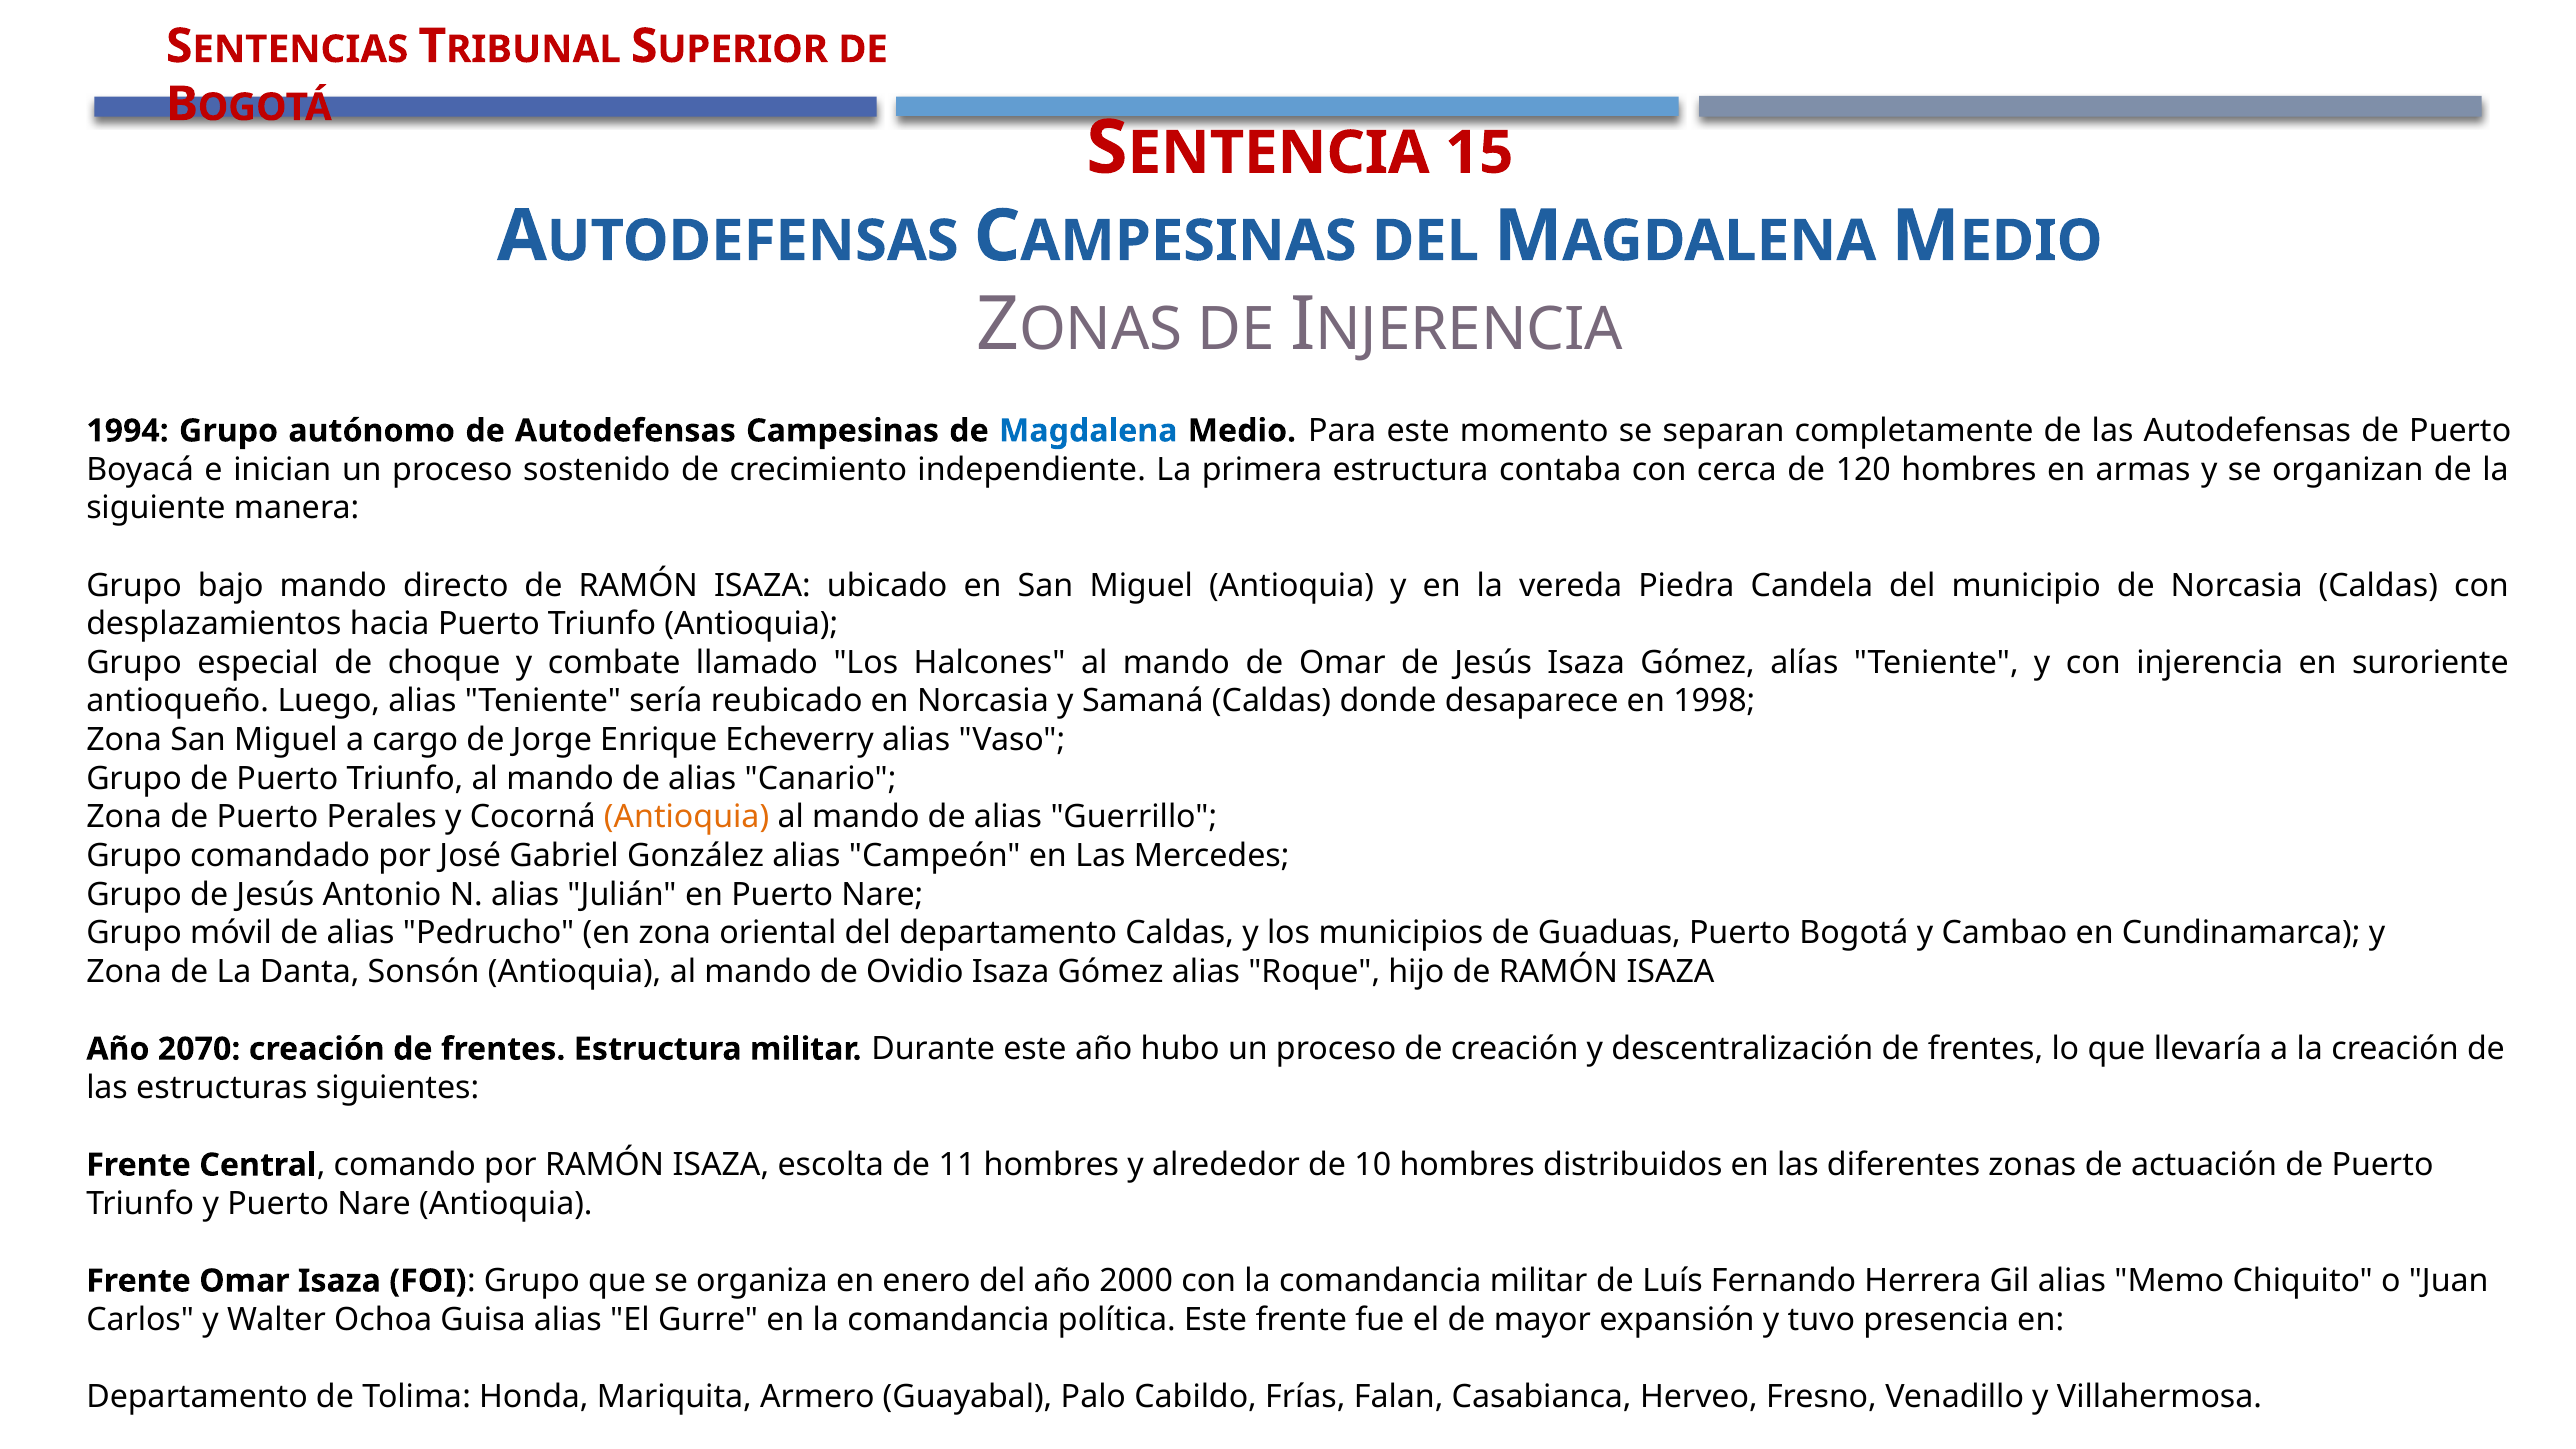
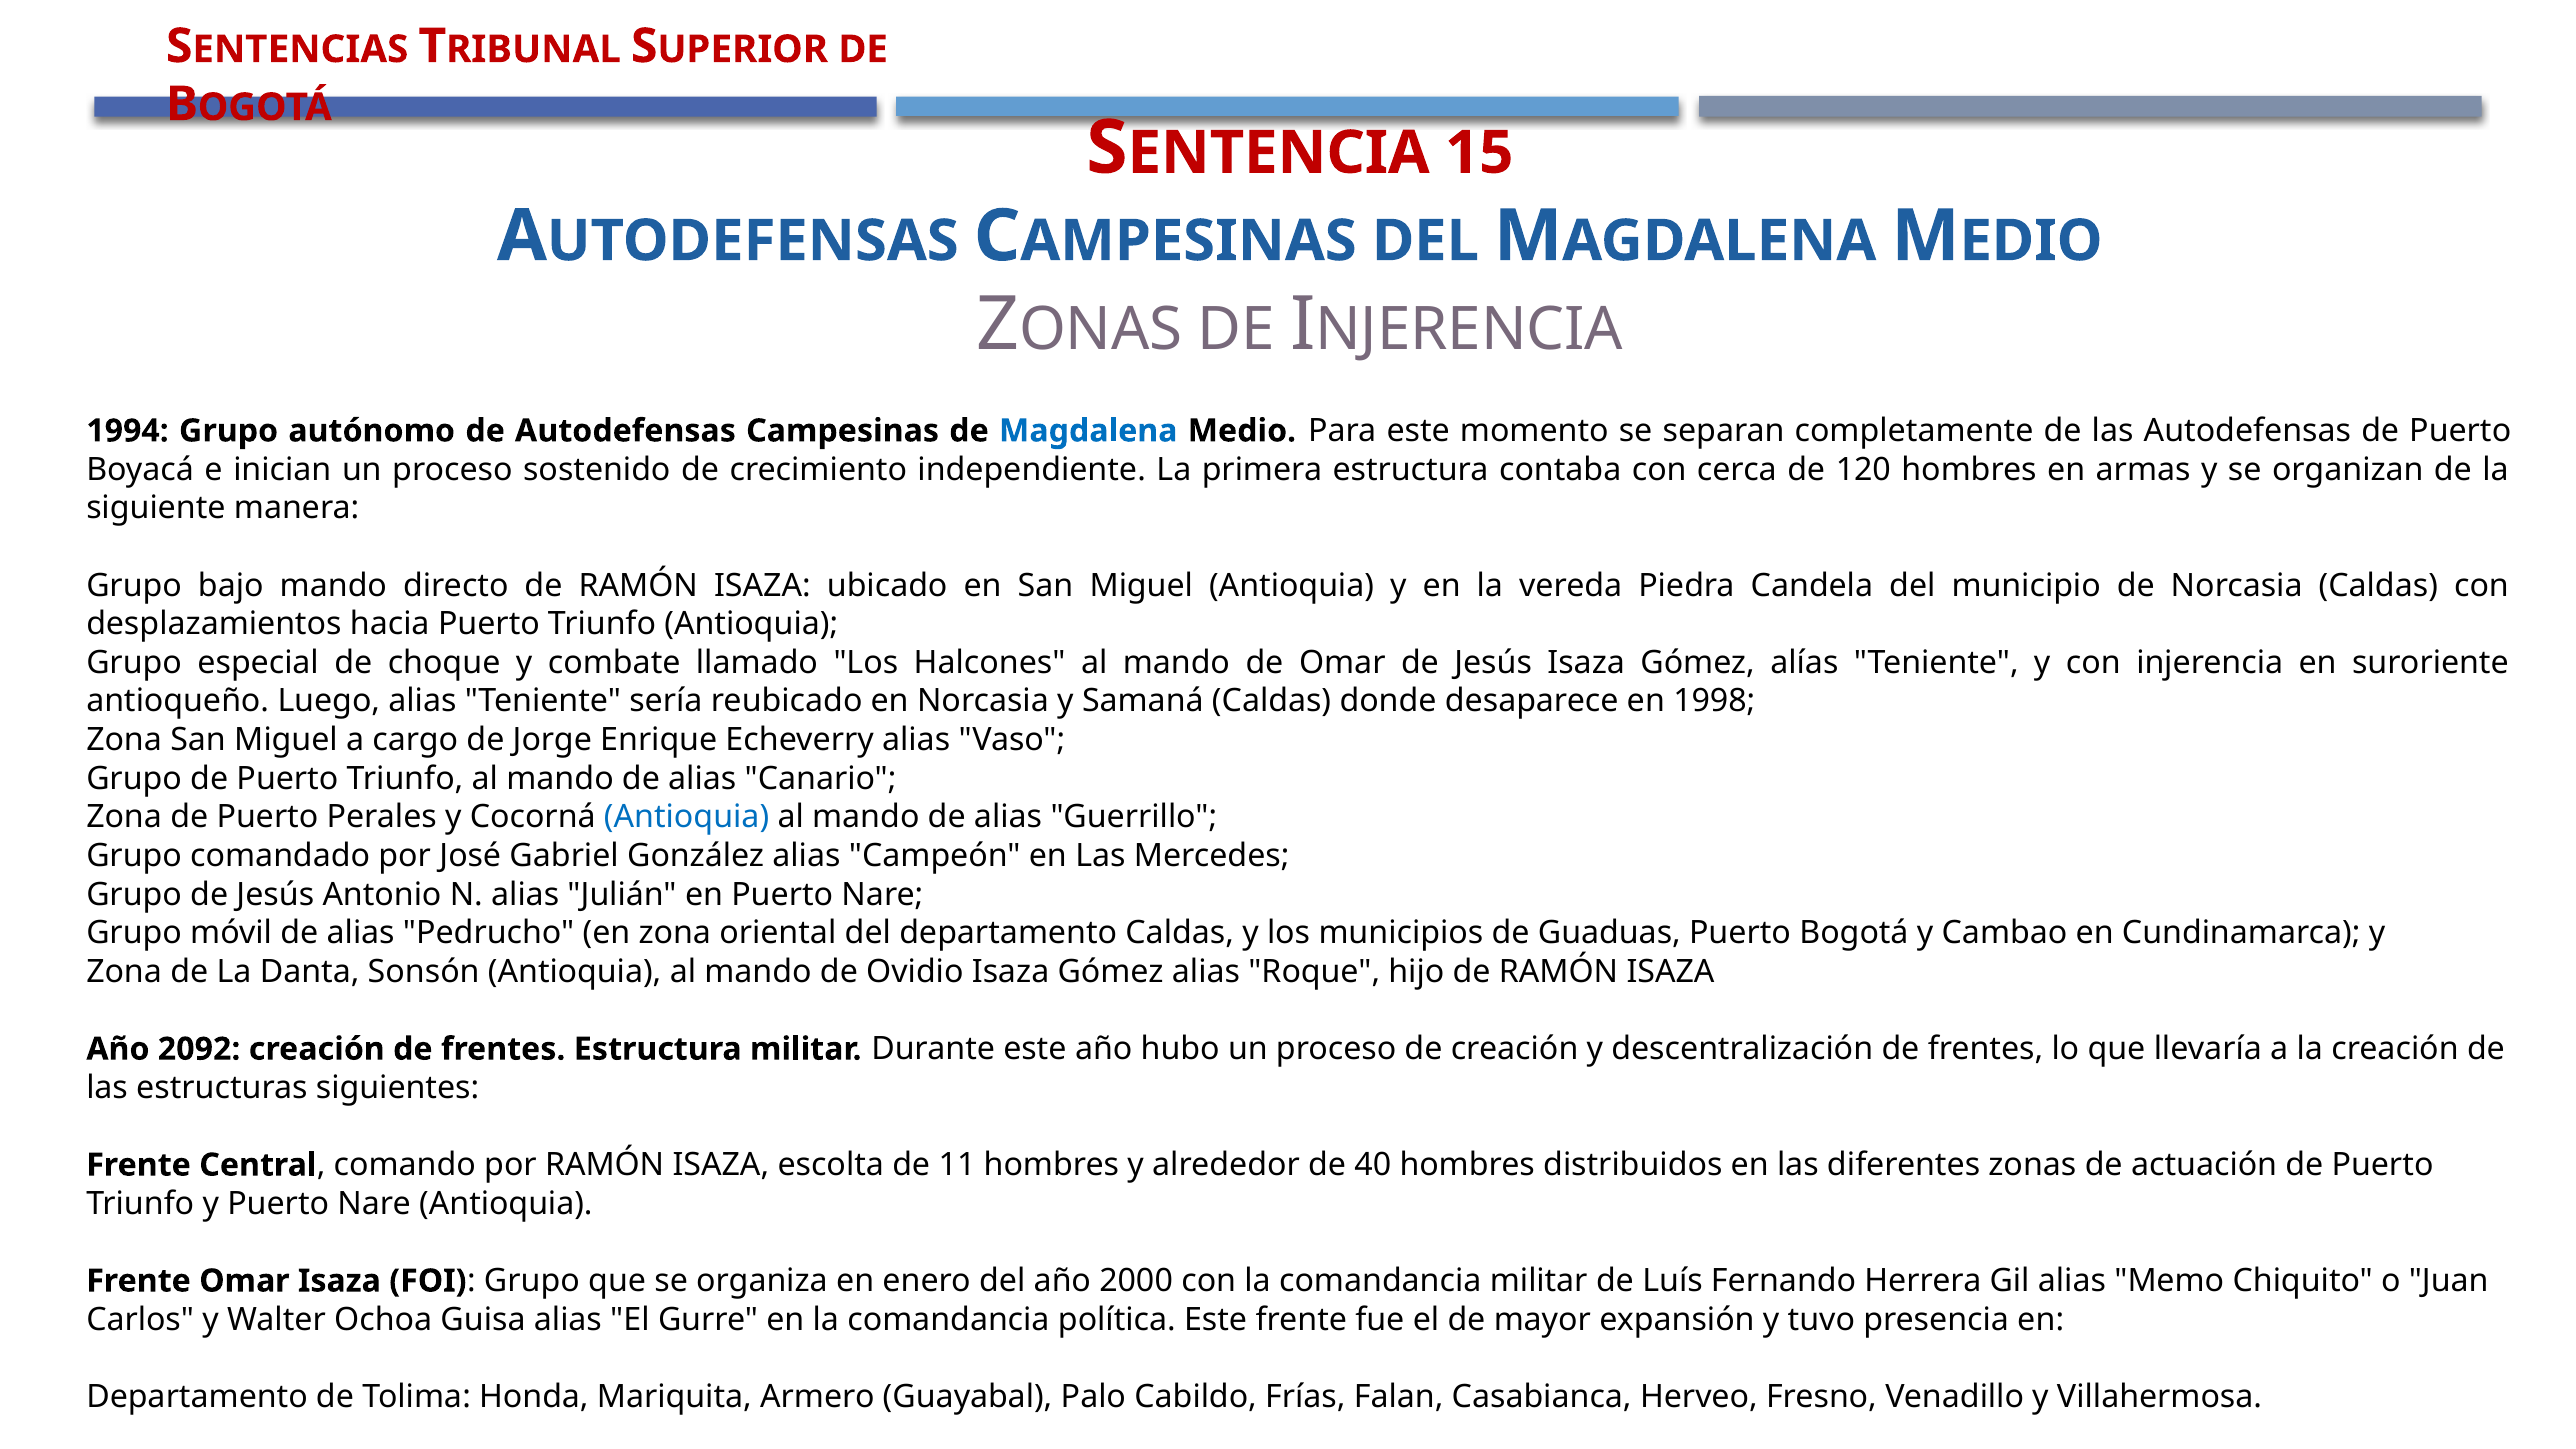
Antioquia at (687, 817) colour: orange -> blue
2070: 2070 -> 2092
10: 10 -> 40
